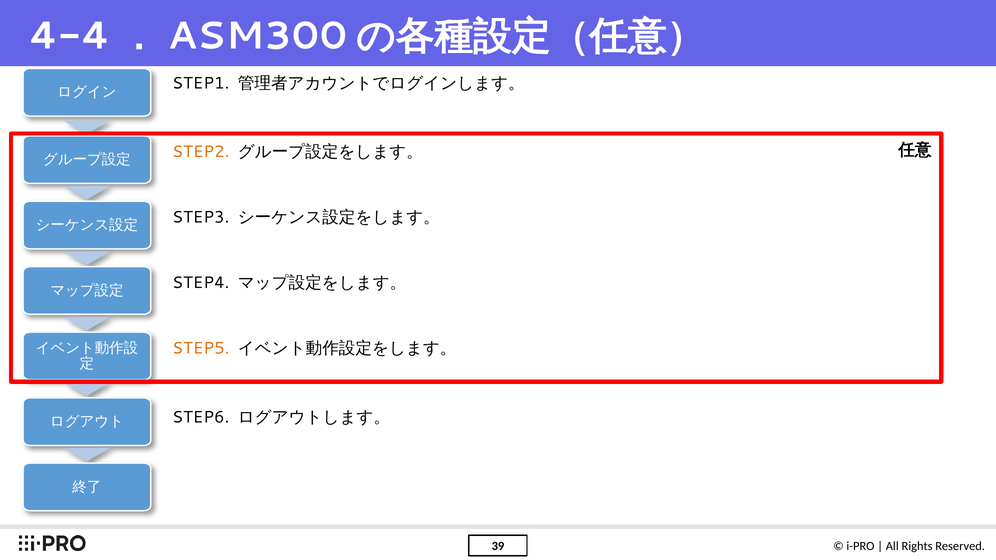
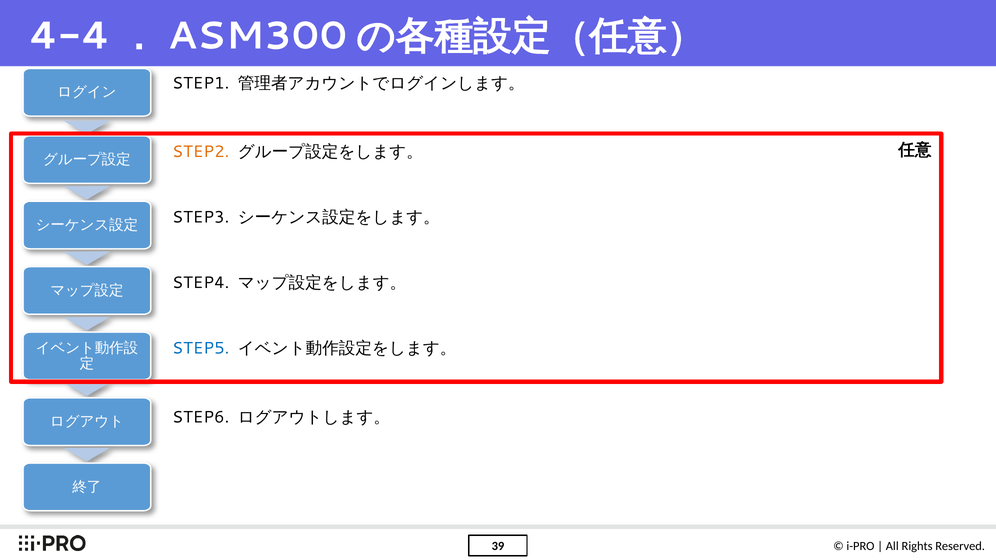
STEP5 colour: orange -> blue
